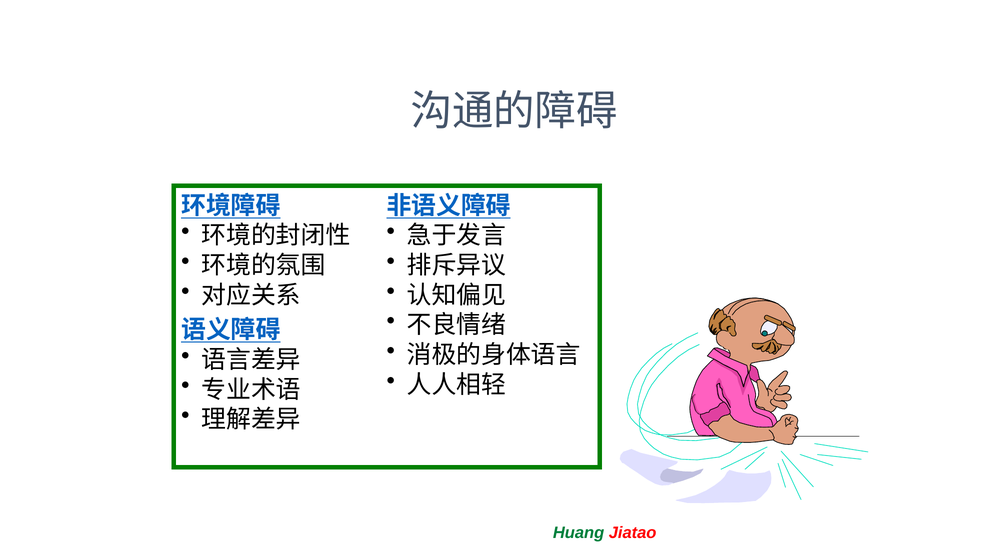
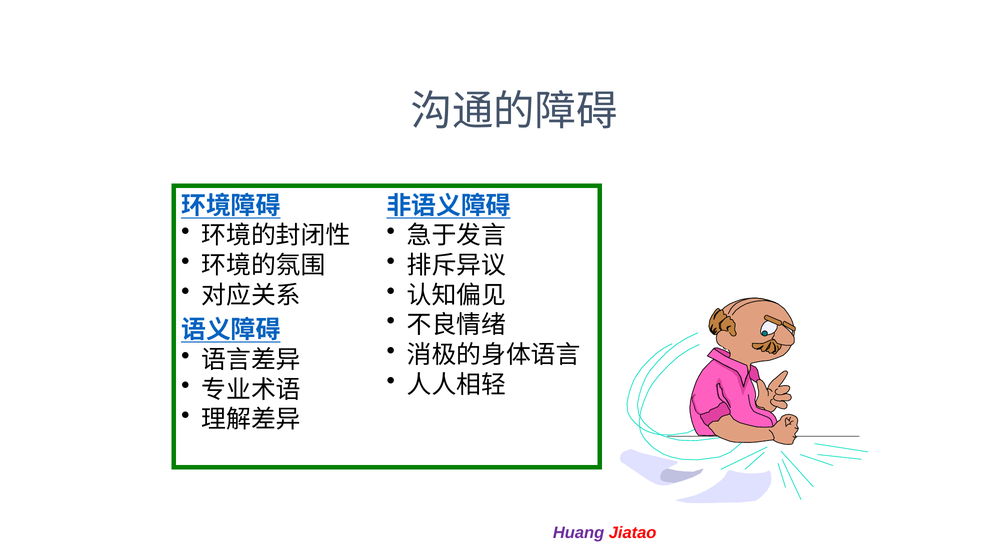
Huang colour: green -> purple
